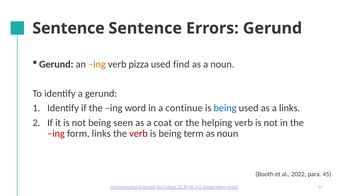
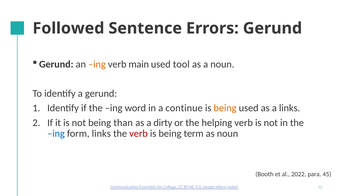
Sentence at (69, 28): Sentence -> Followed
pizza: pizza -> main
find: find -> tool
being at (225, 108) colour: blue -> orange
seen: seen -> than
coat: coat -> dirty
ing at (56, 134) colour: red -> blue
